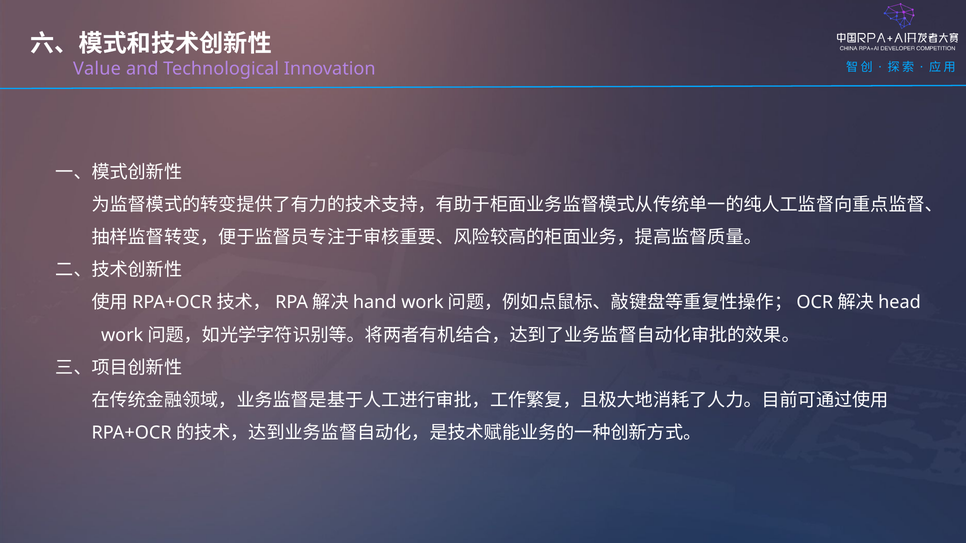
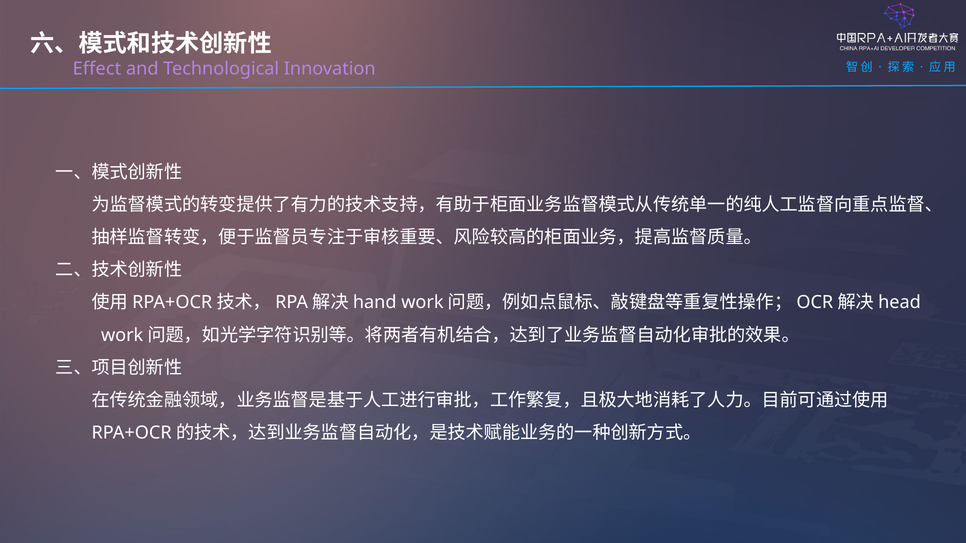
Value: Value -> Effect
